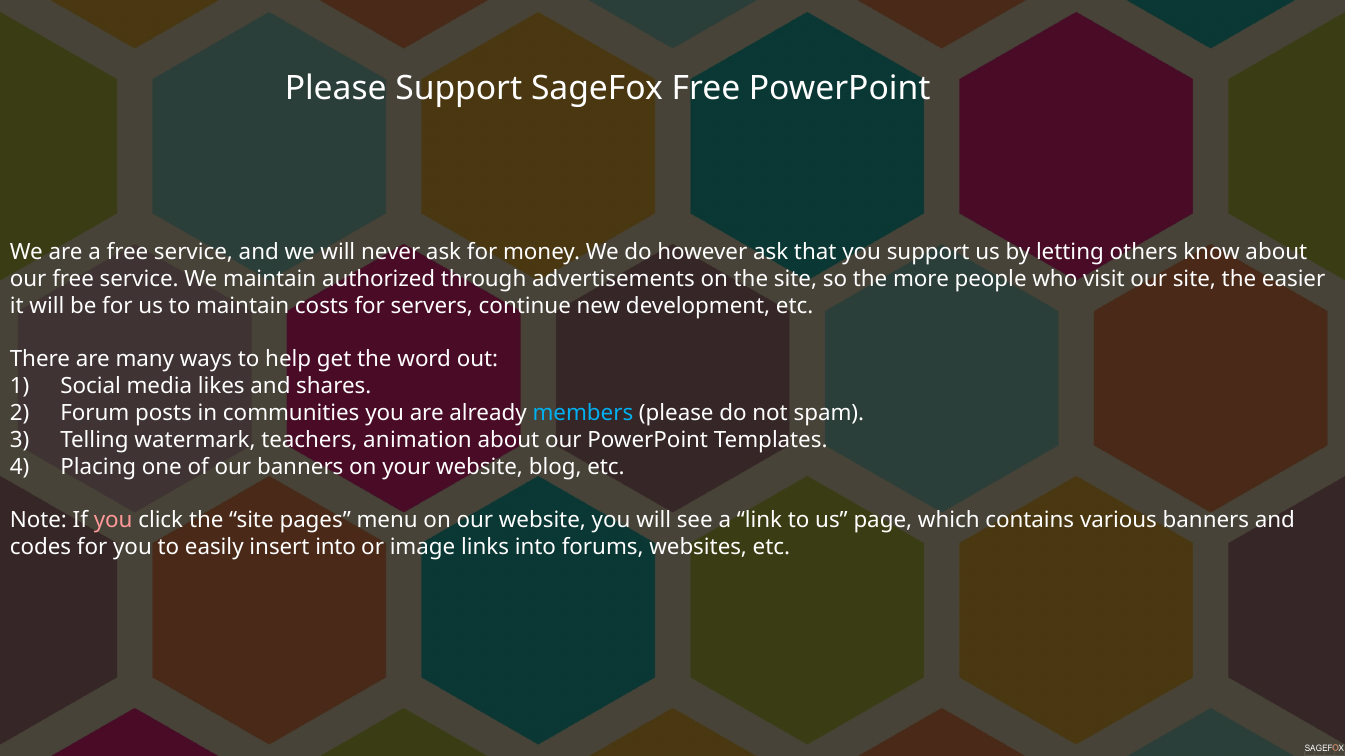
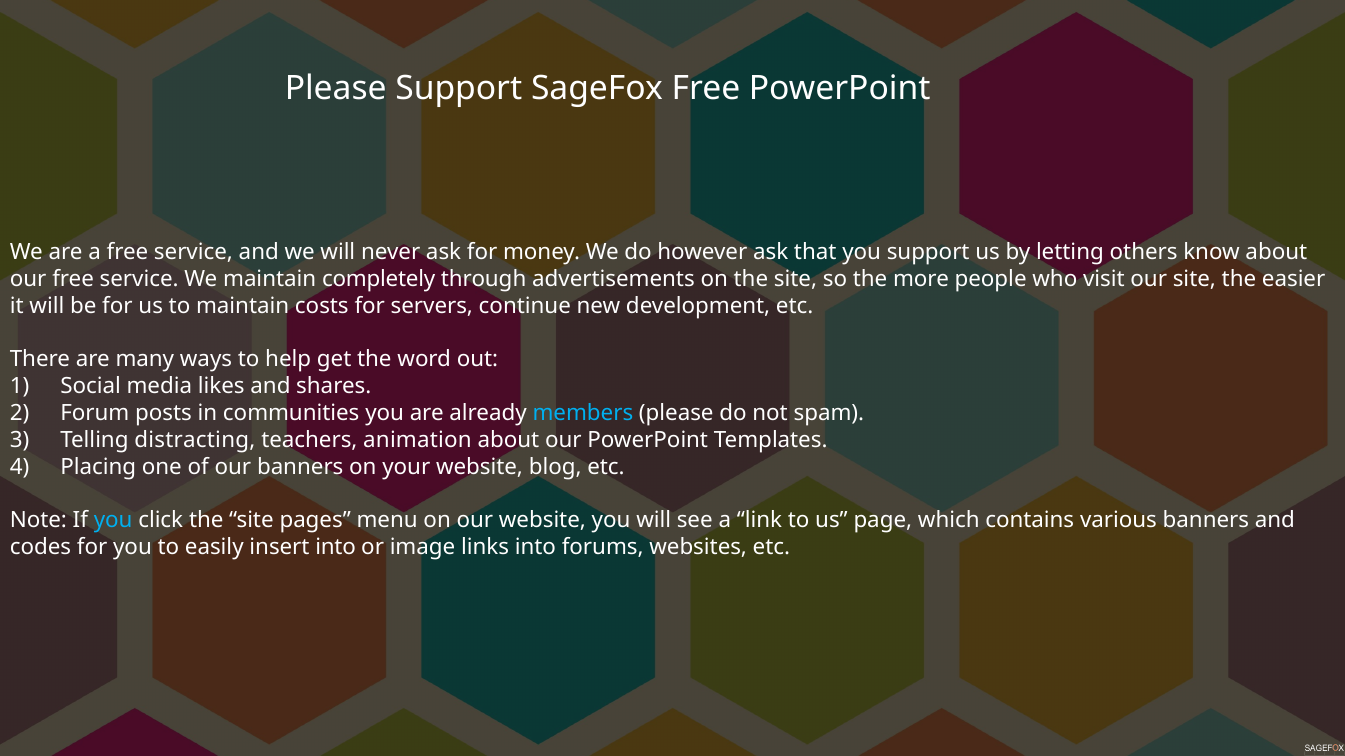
authorized: authorized -> completely
watermark: watermark -> distracting
you at (113, 521) colour: pink -> light blue
